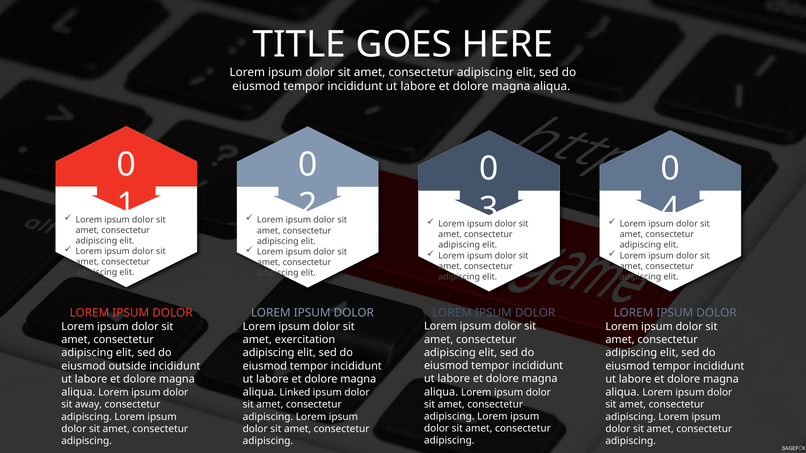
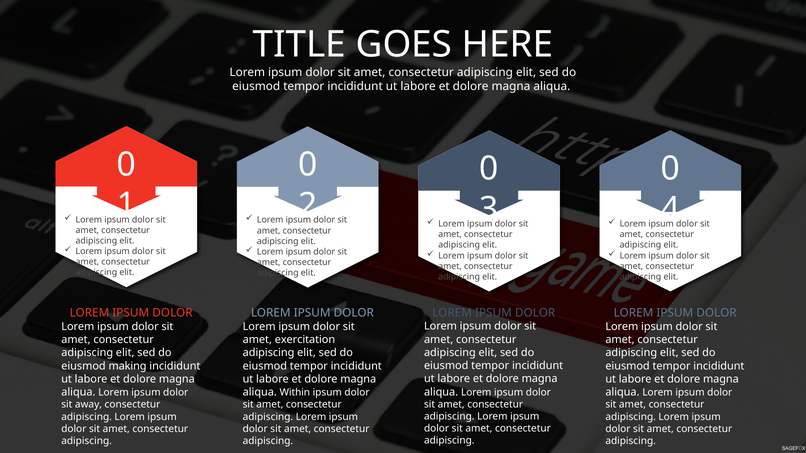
outside: outside -> making
Linked: Linked -> Within
